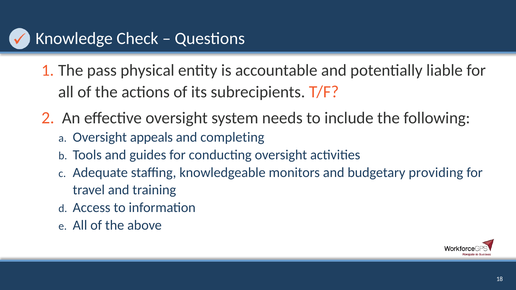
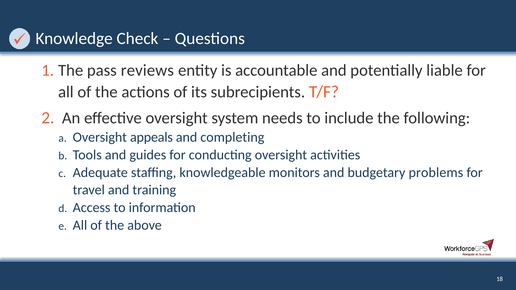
physical: physical -> reviews
providing: providing -> problems
